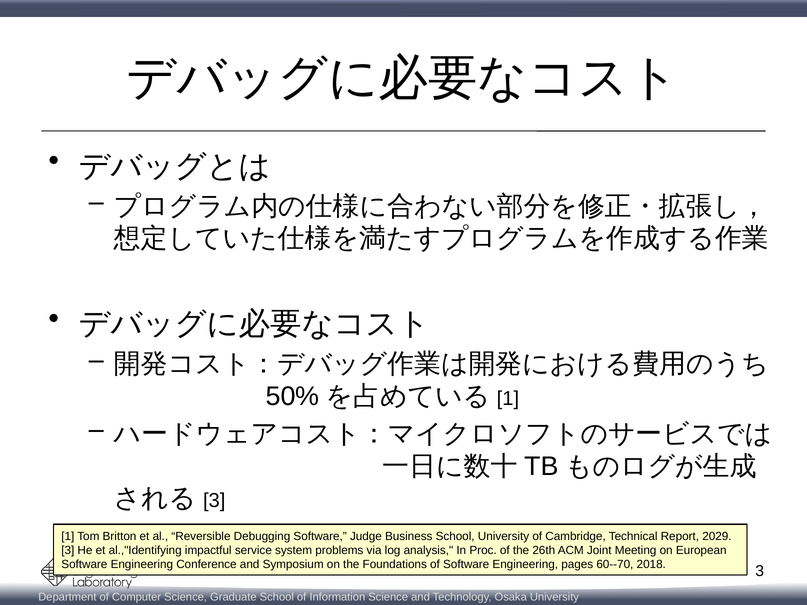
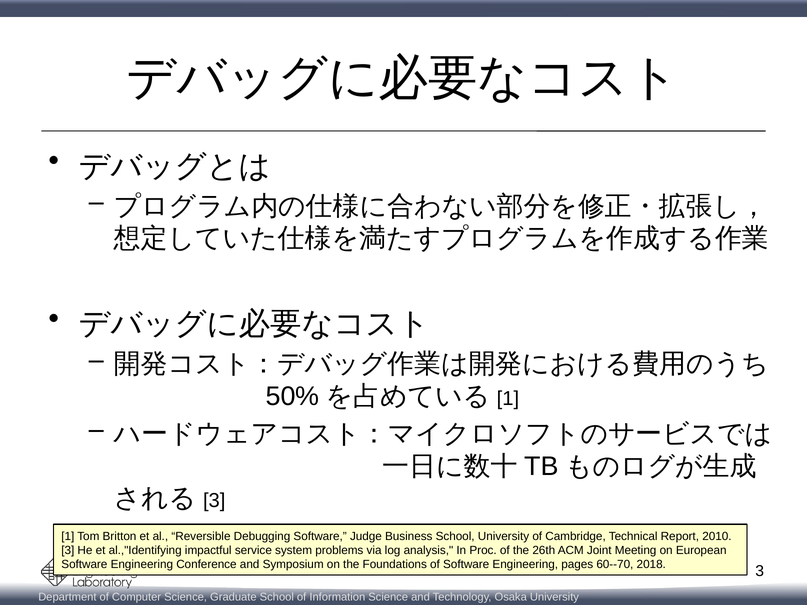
2029: 2029 -> 2010
